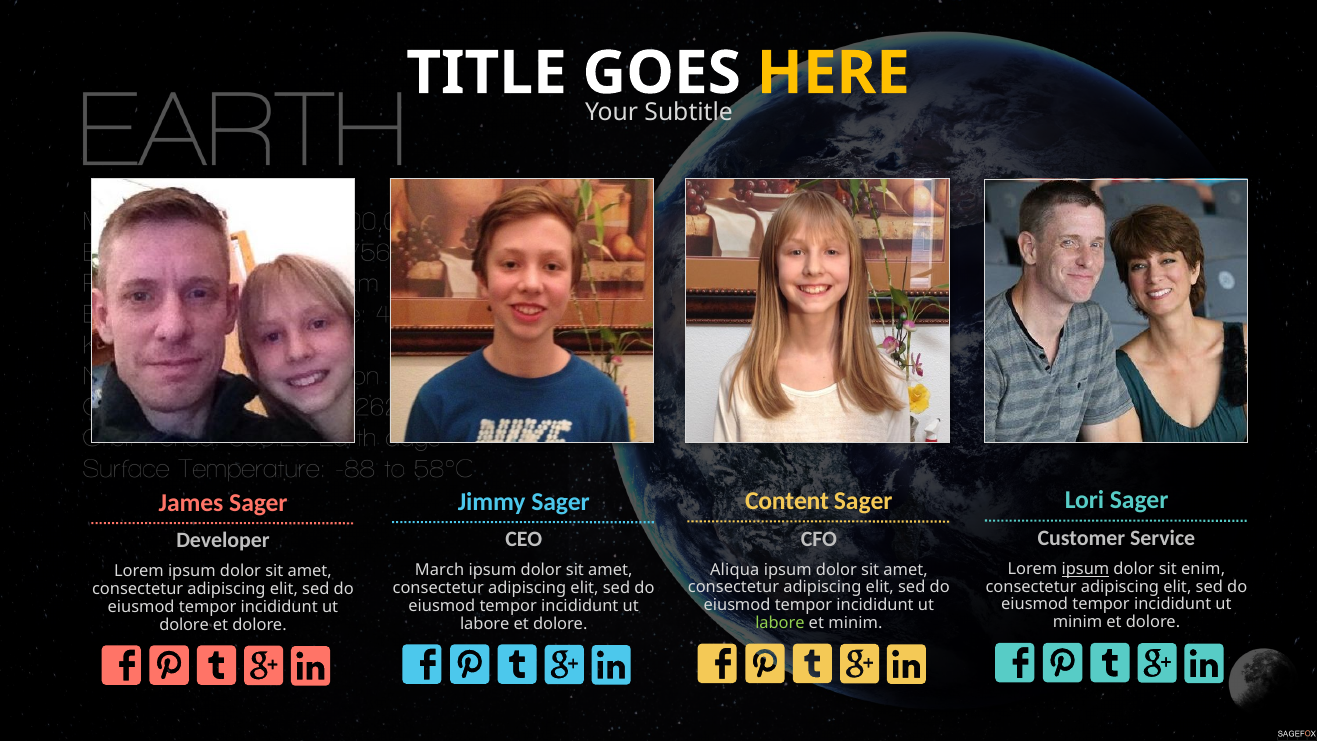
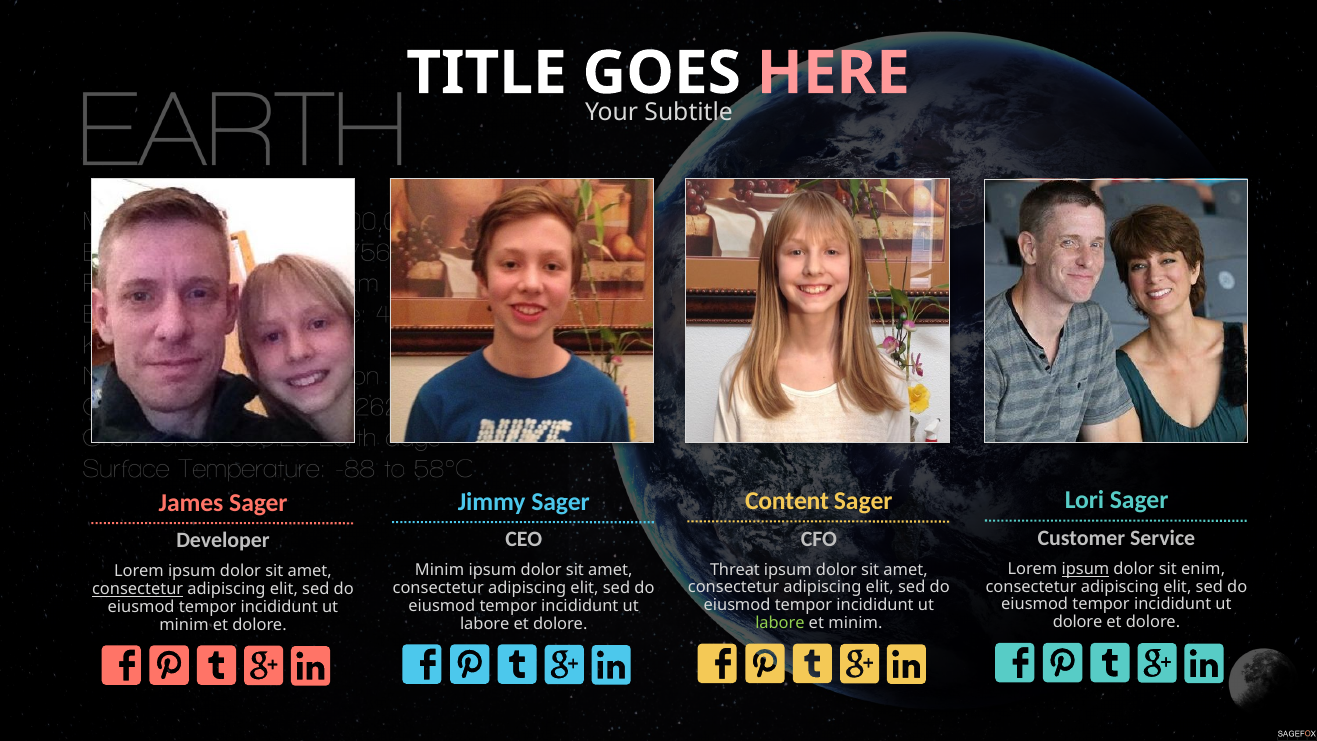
HERE colour: yellow -> pink
Aliqua: Aliqua -> Threat
March at (440, 570): March -> Minim
consectetur at (138, 589) underline: none -> present
minim at (1078, 622): minim -> dolore
dolore at (184, 625): dolore -> minim
